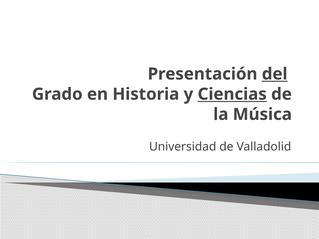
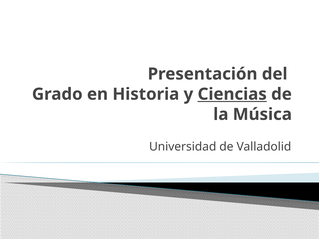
del underline: present -> none
